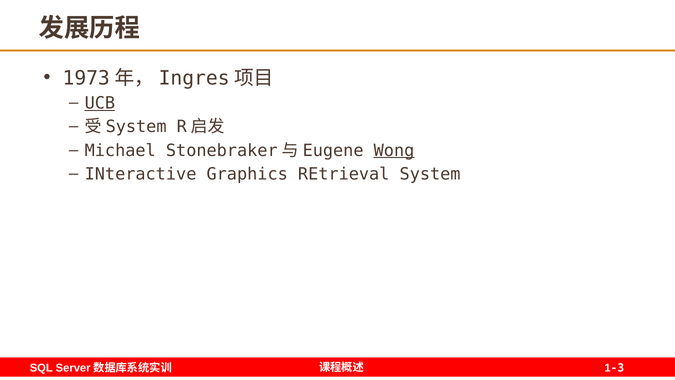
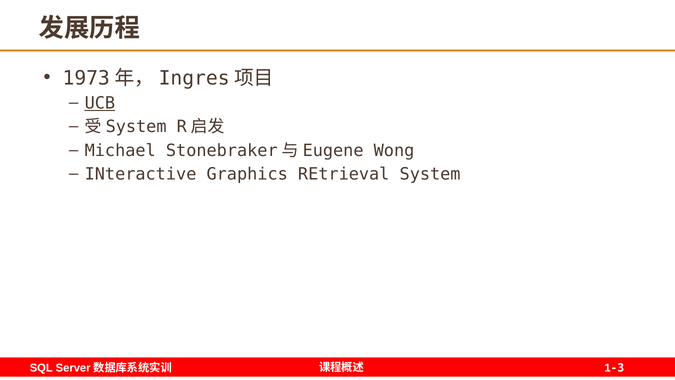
Wong underline: present -> none
